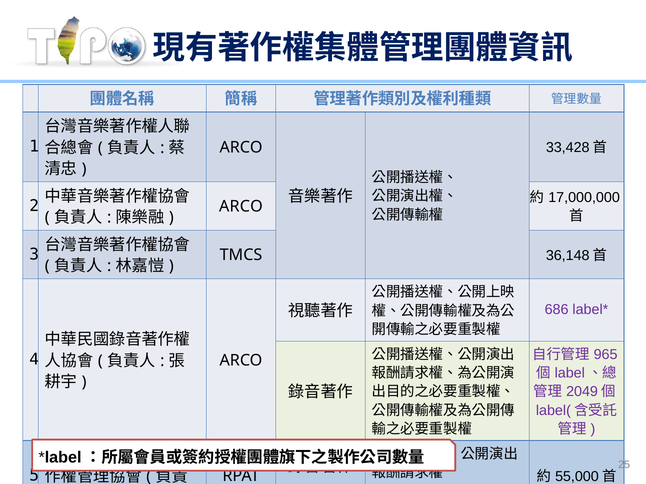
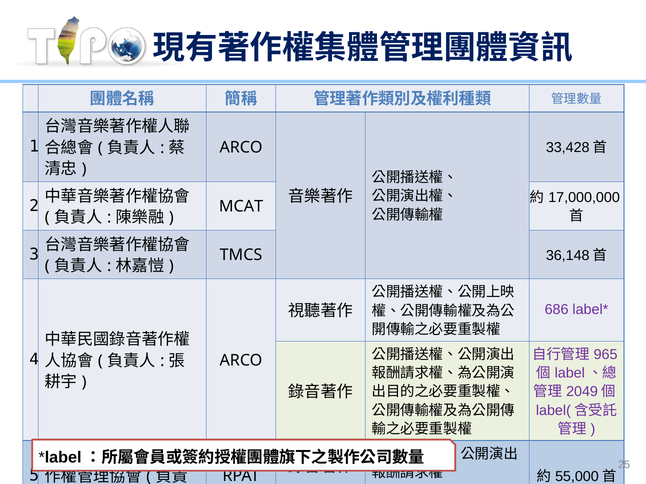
ARCO at (241, 207): ARCO -> MCAT
